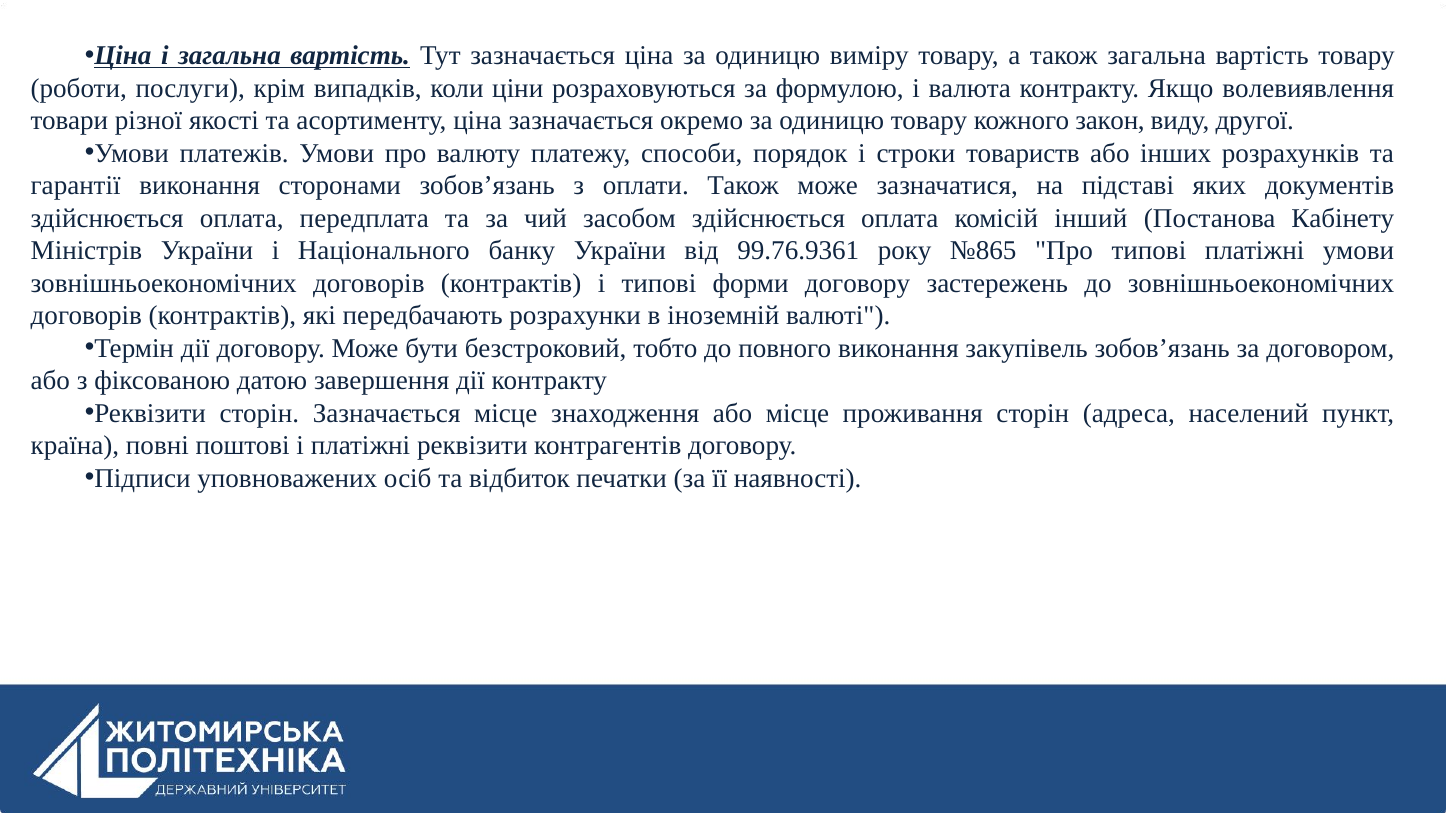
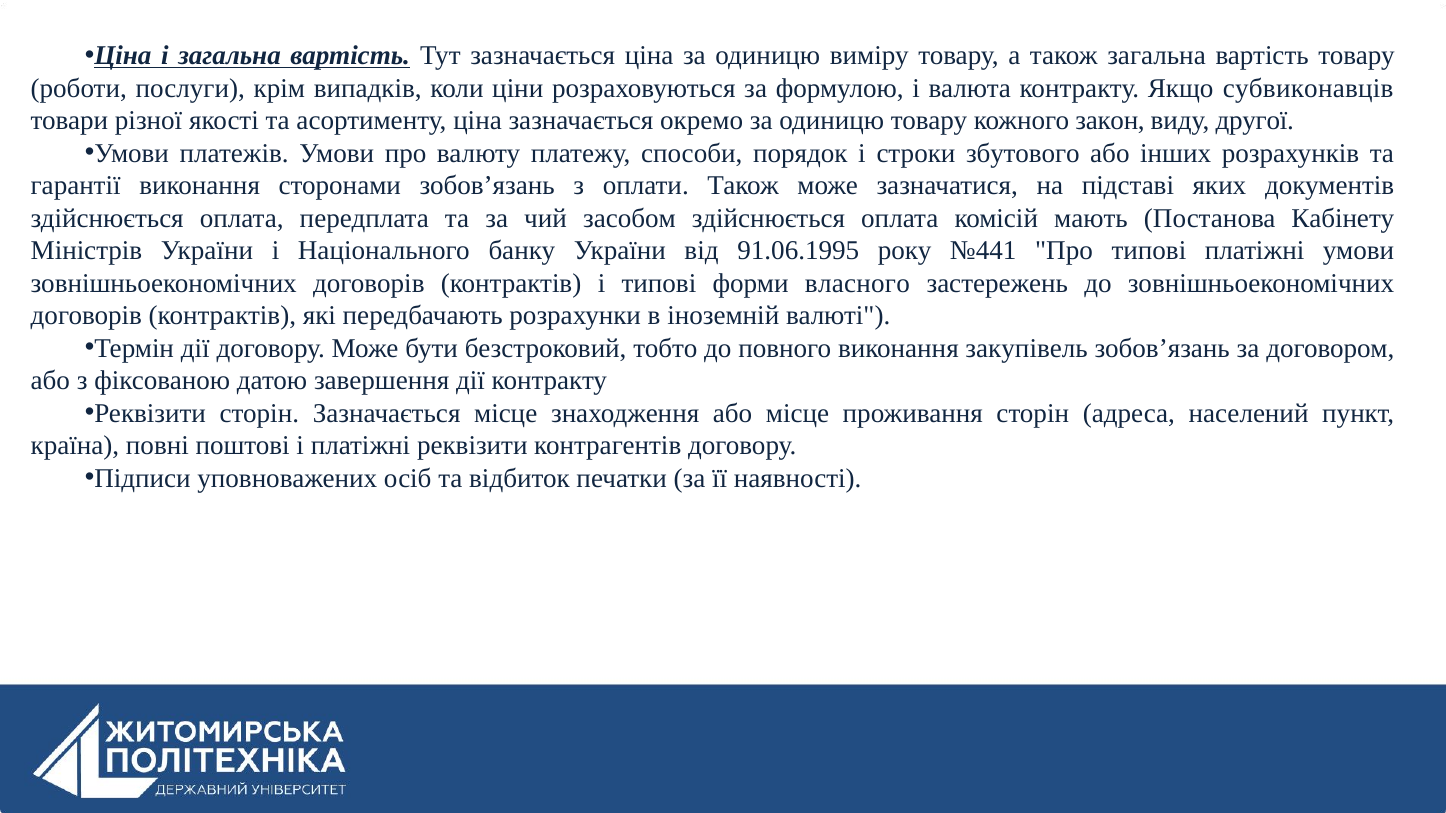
волевиявлення: волевиявлення -> субвиконавців
товариств: товариств -> збутового
інший: інший -> мають
99.76.9361: 99.76.9361 -> 91.06.1995
№865: №865 -> №441
форми договору: договору -> власного
